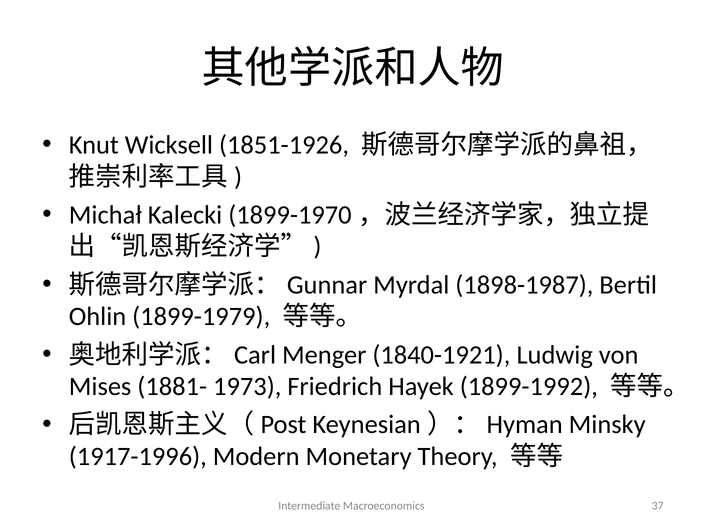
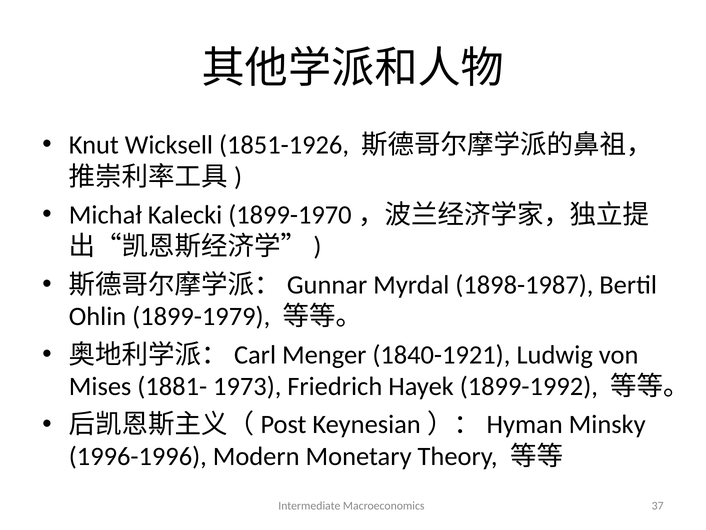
1917-1996: 1917-1996 -> 1996-1996
